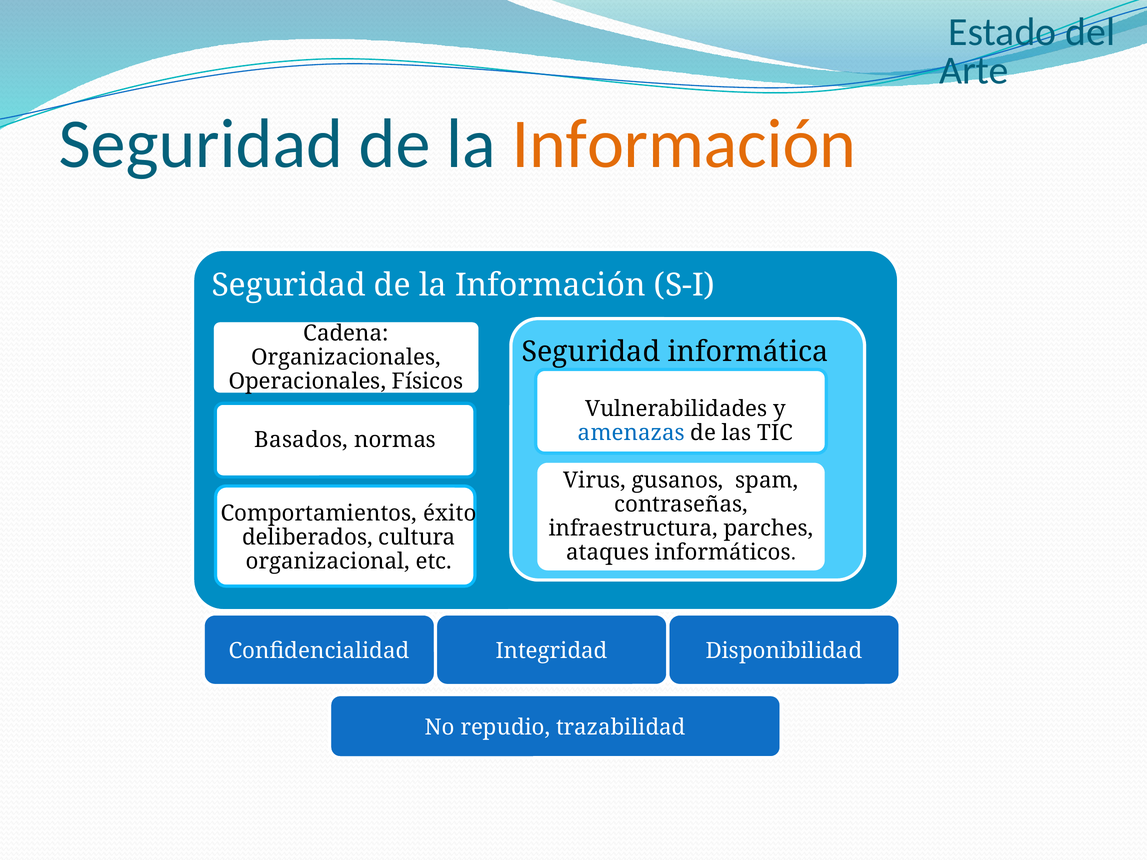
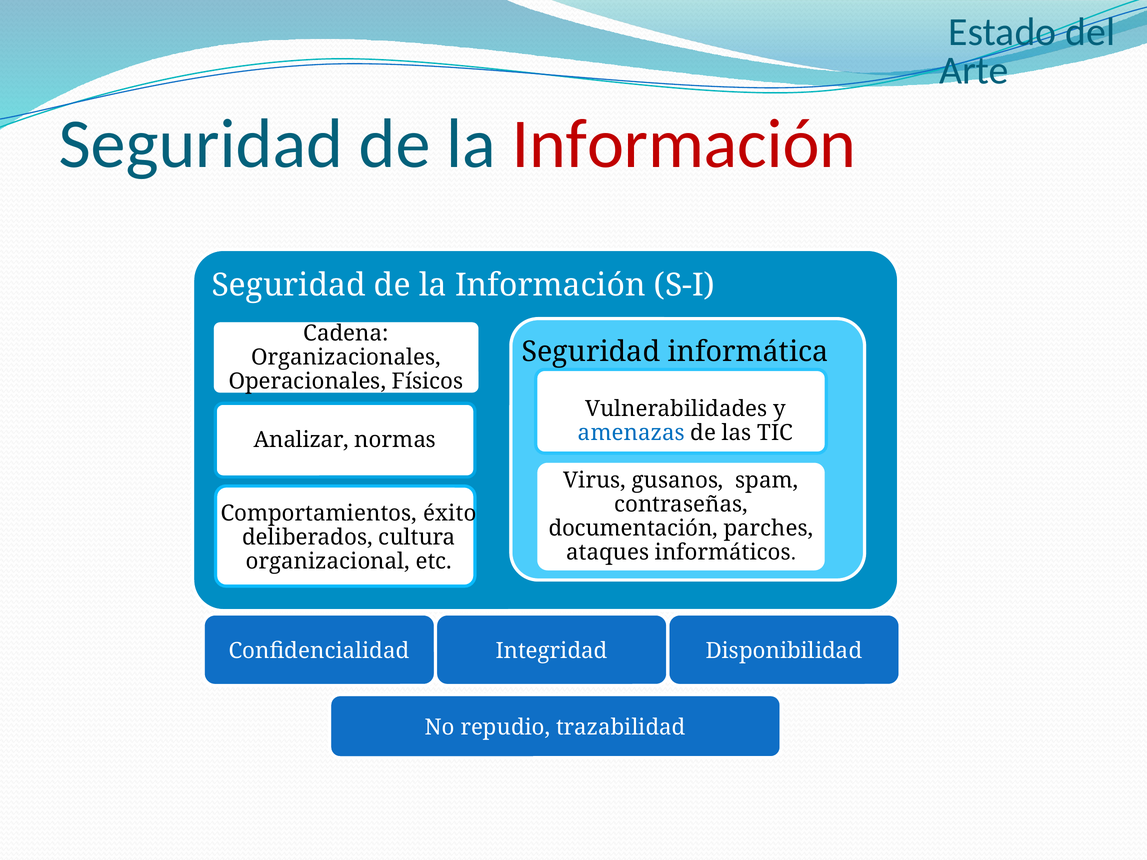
Información at (684, 144) colour: orange -> red
Basados: Basados -> Analizar
infraestructura: infraestructura -> documentación
